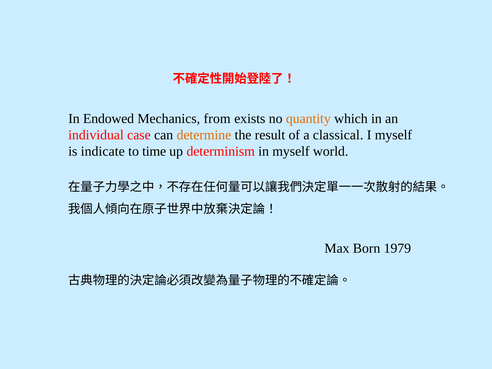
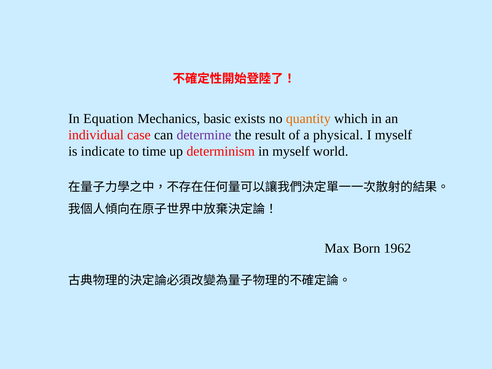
Endowed: Endowed -> Equation
from: from -> basic
determine colour: orange -> purple
classical: classical -> physical
1979: 1979 -> 1962
